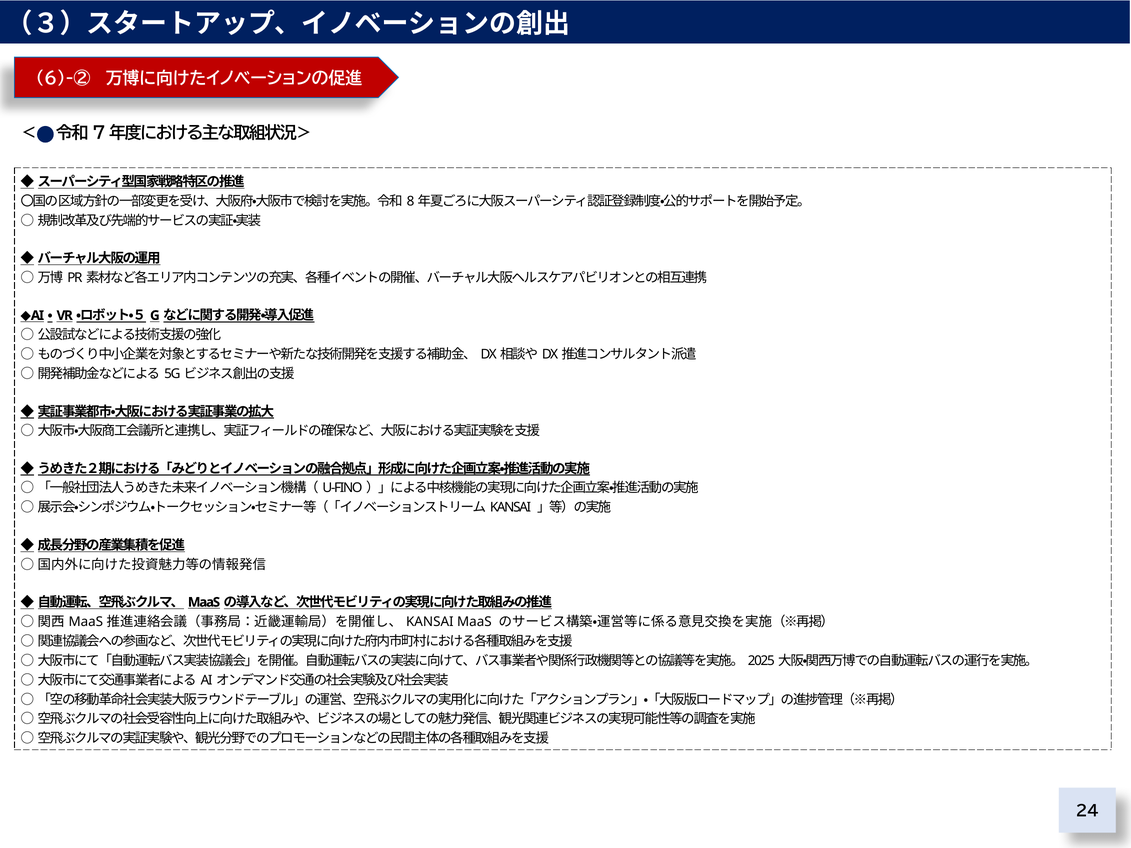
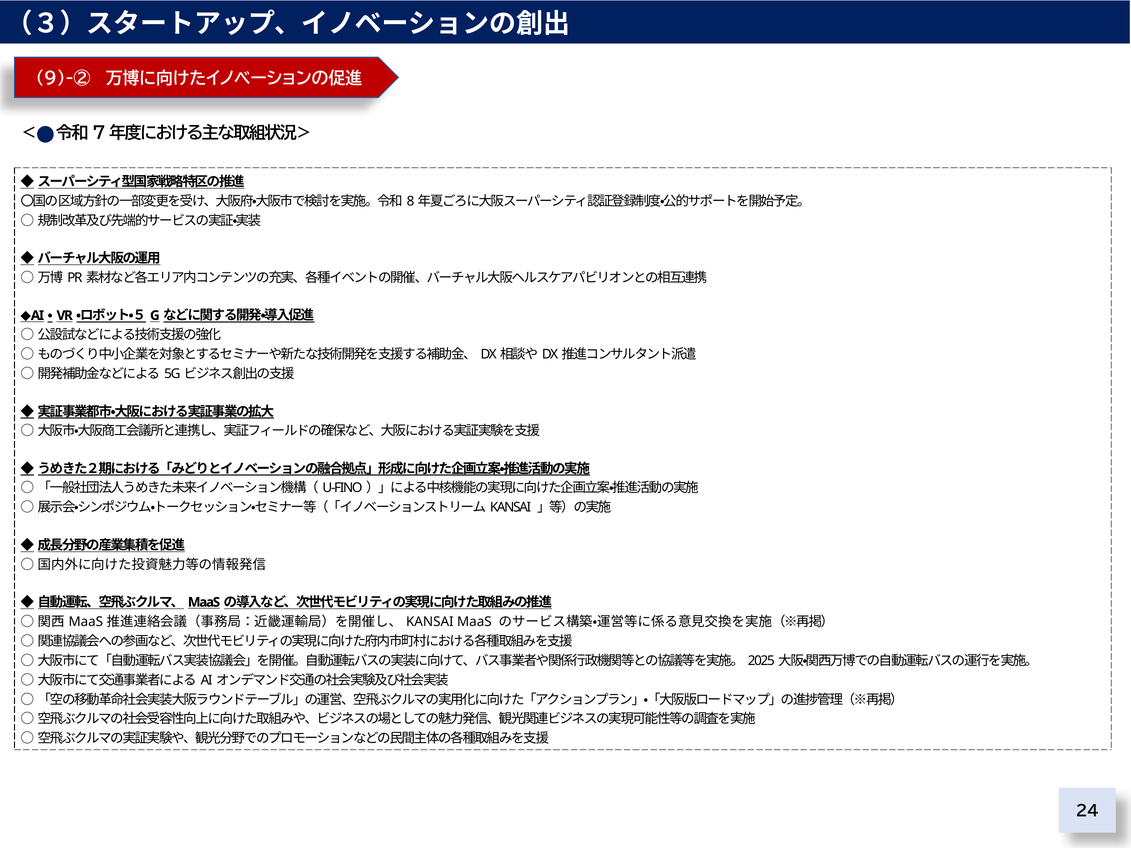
6)-②: 6)-② -> 9)-②
